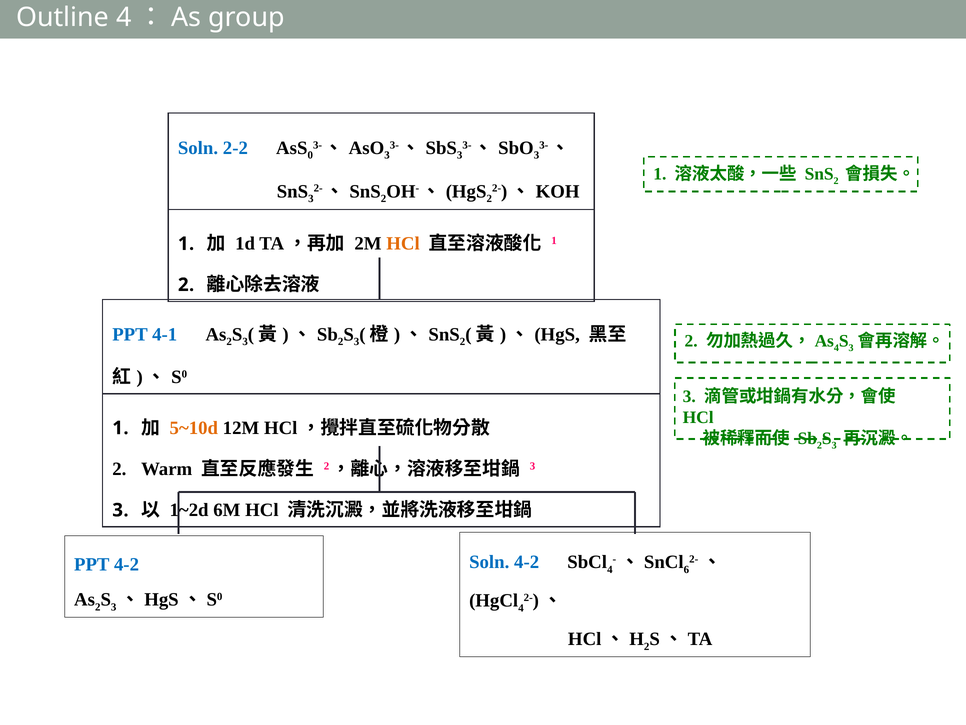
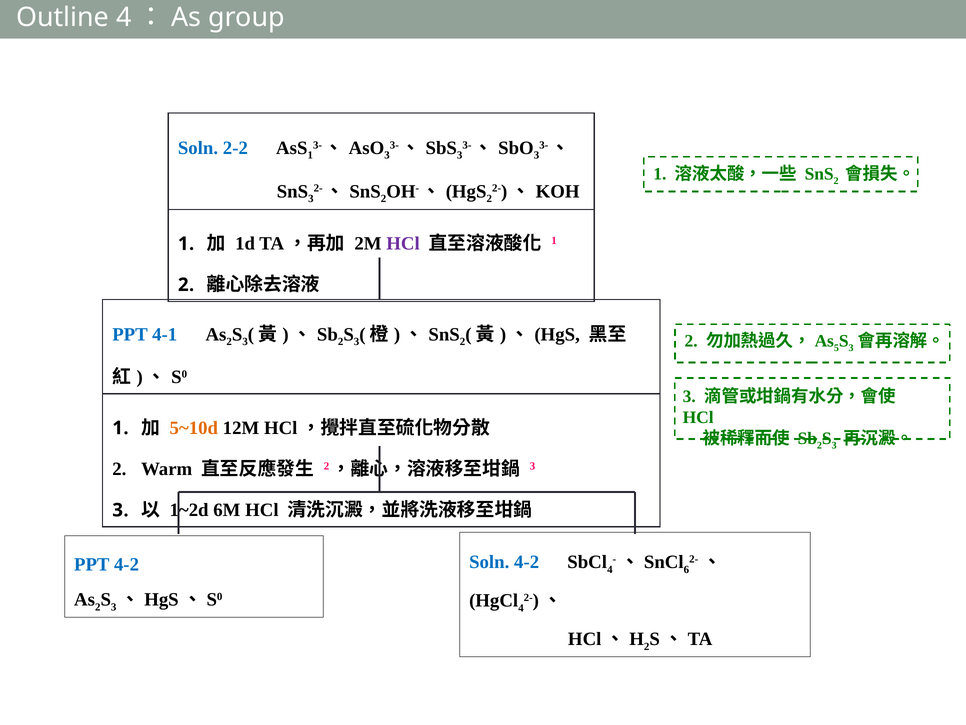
0 at (310, 155): 0 -> 1
HCl at (403, 244) colour: orange -> purple
4 at (836, 347): 4 -> 5
